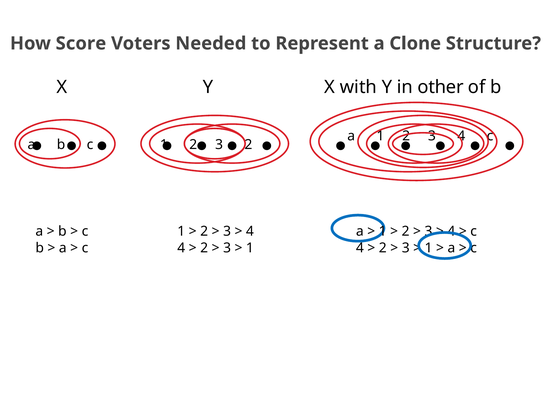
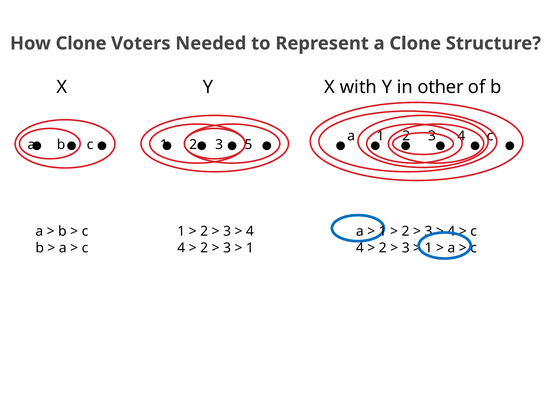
How Score: Score -> Clone
3 2: 2 -> 5
